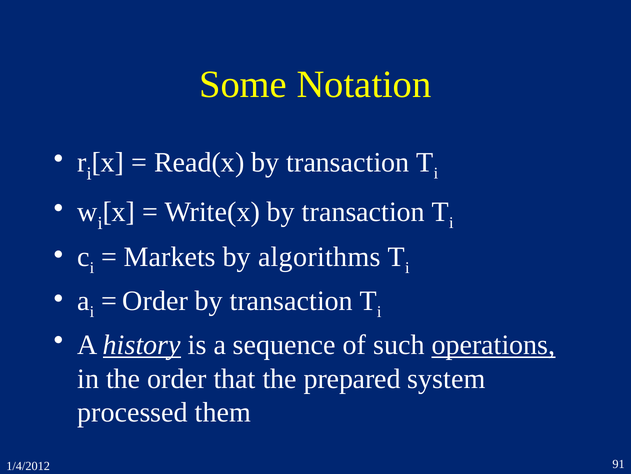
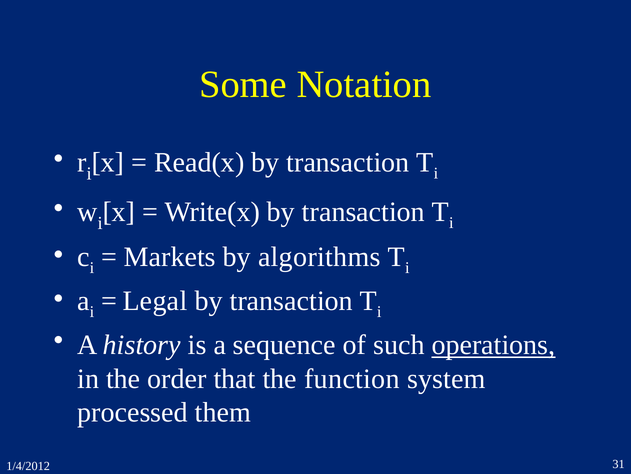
Order at (155, 301): Order -> Legal
history underline: present -> none
prepared: prepared -> function
91: 91 -> 31
